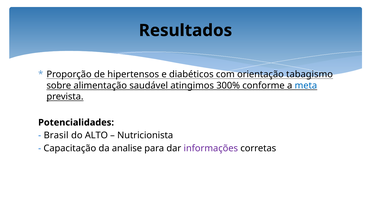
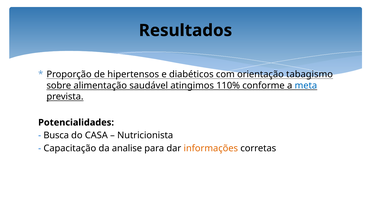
300%: 300% -> 110%
Brasil: Brasil -> Busca
ALTO: ALTO -> CASA
informações colour: purple -> orange
